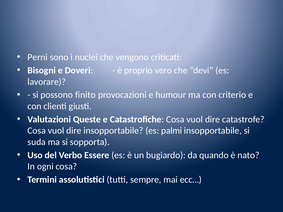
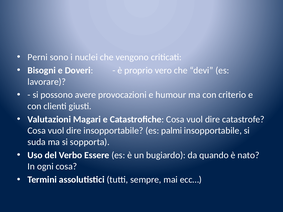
finito: finito -> avere
Queste: Queste -> Magari
